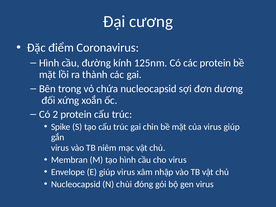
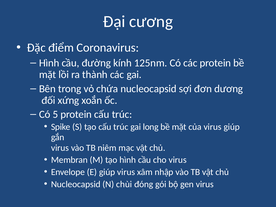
2: 2 -> 5
chin: chin -> long
